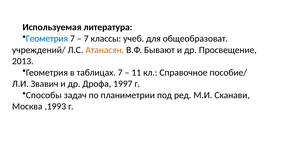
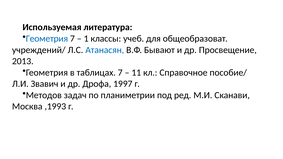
7 at (86, 39): 7 -> 1
Атанасян colour: orange -> blue
Способы: Способы -> Методов
